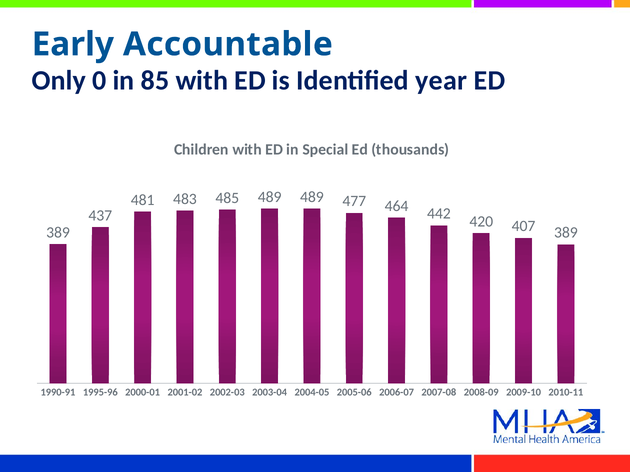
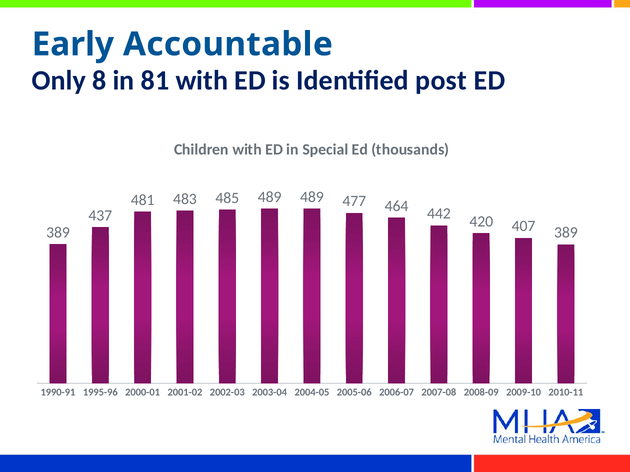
0: 0 -> 8
85: 85 -> 81
year: year -> post
